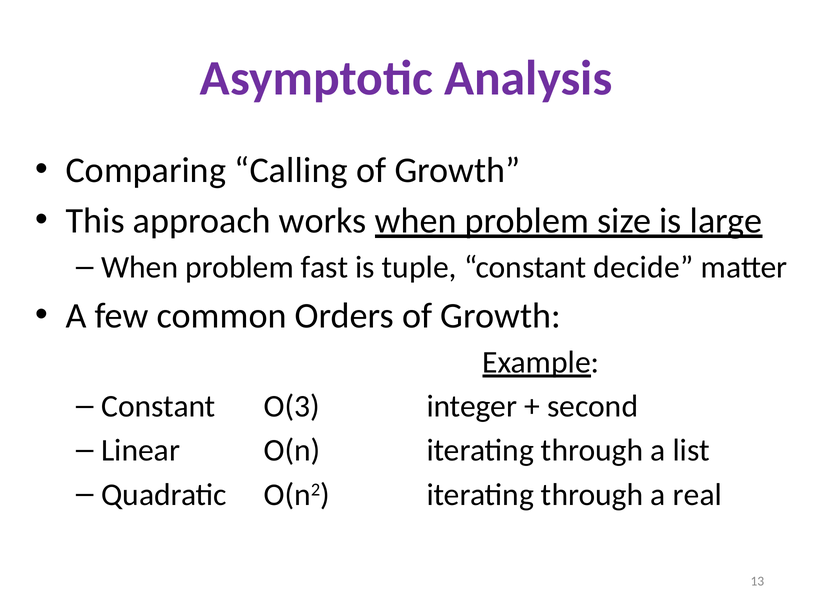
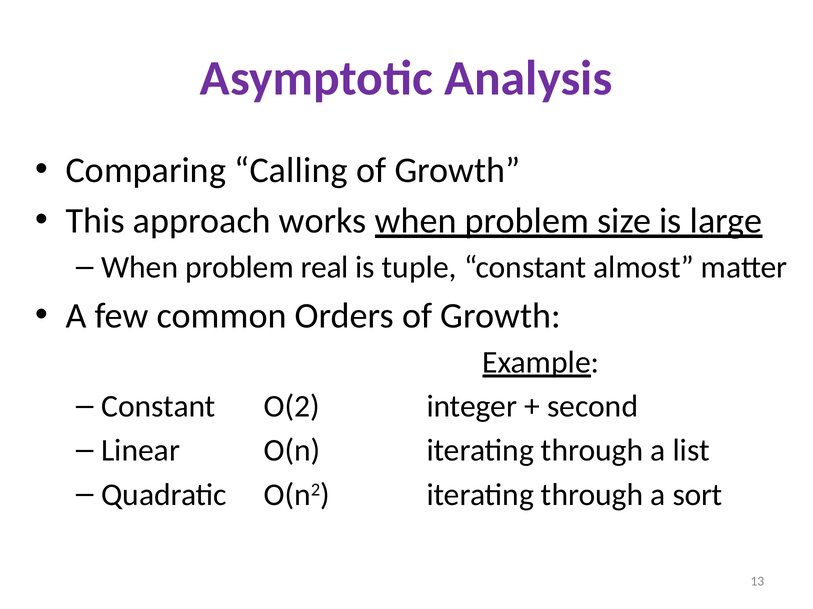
fast: fast -> real
decide: decide -> almost
O(3: O(3 -> O(2
real: real -> sort
